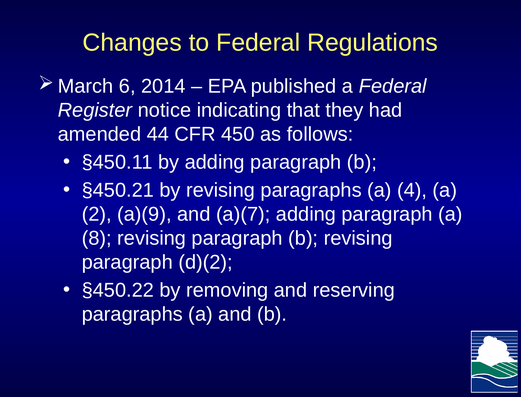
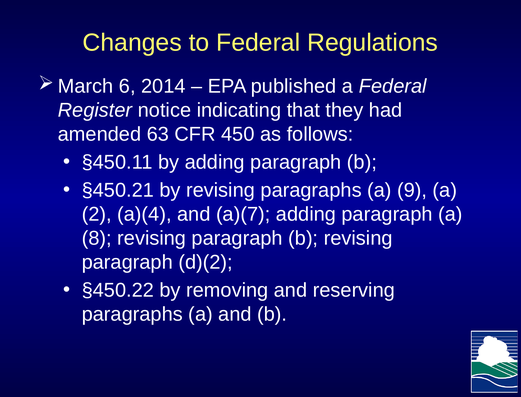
44: 44 -> 63
4: 4 -> 9
a)(9: a)(9 -> a)(4
